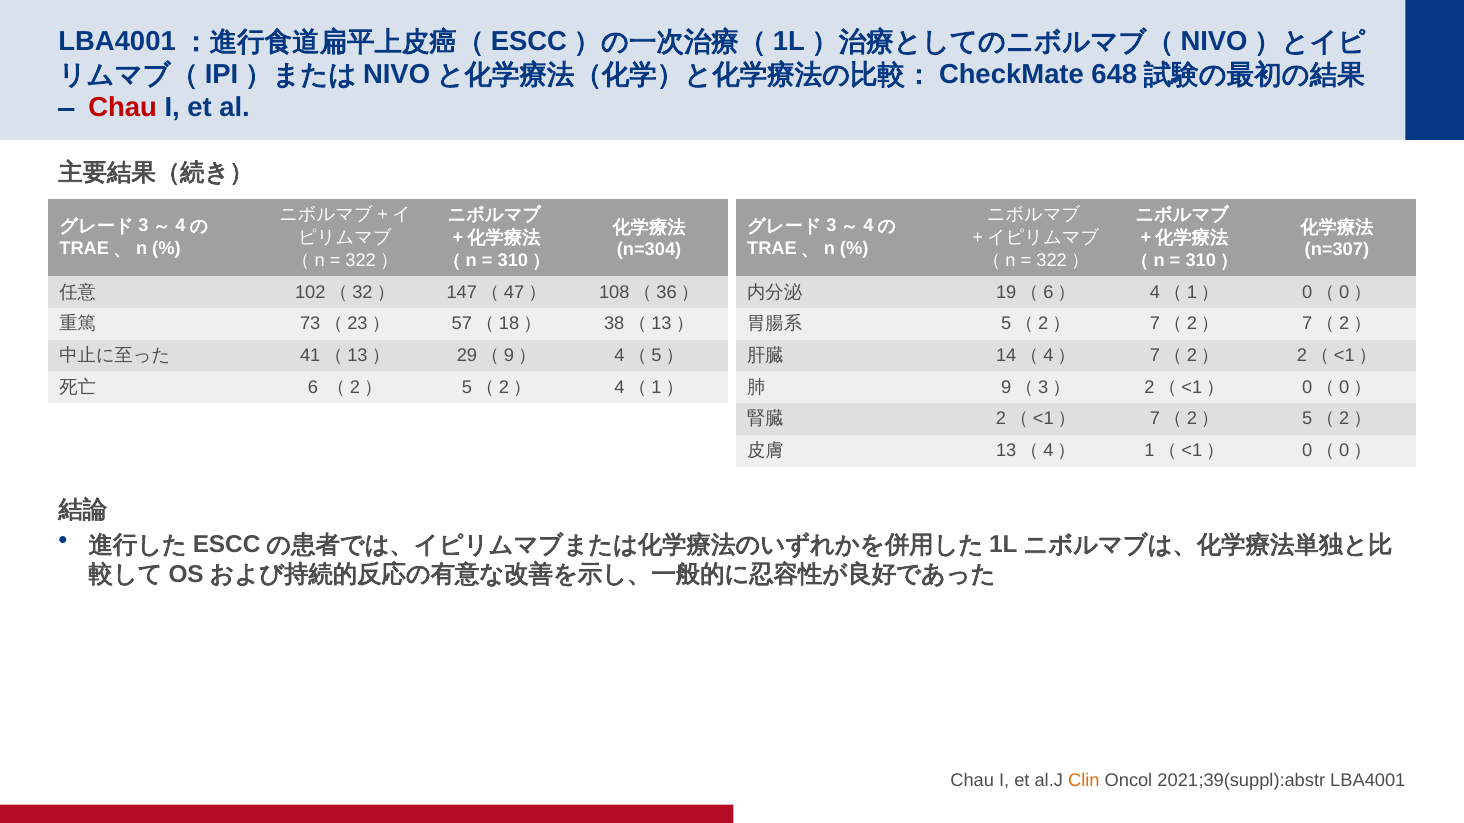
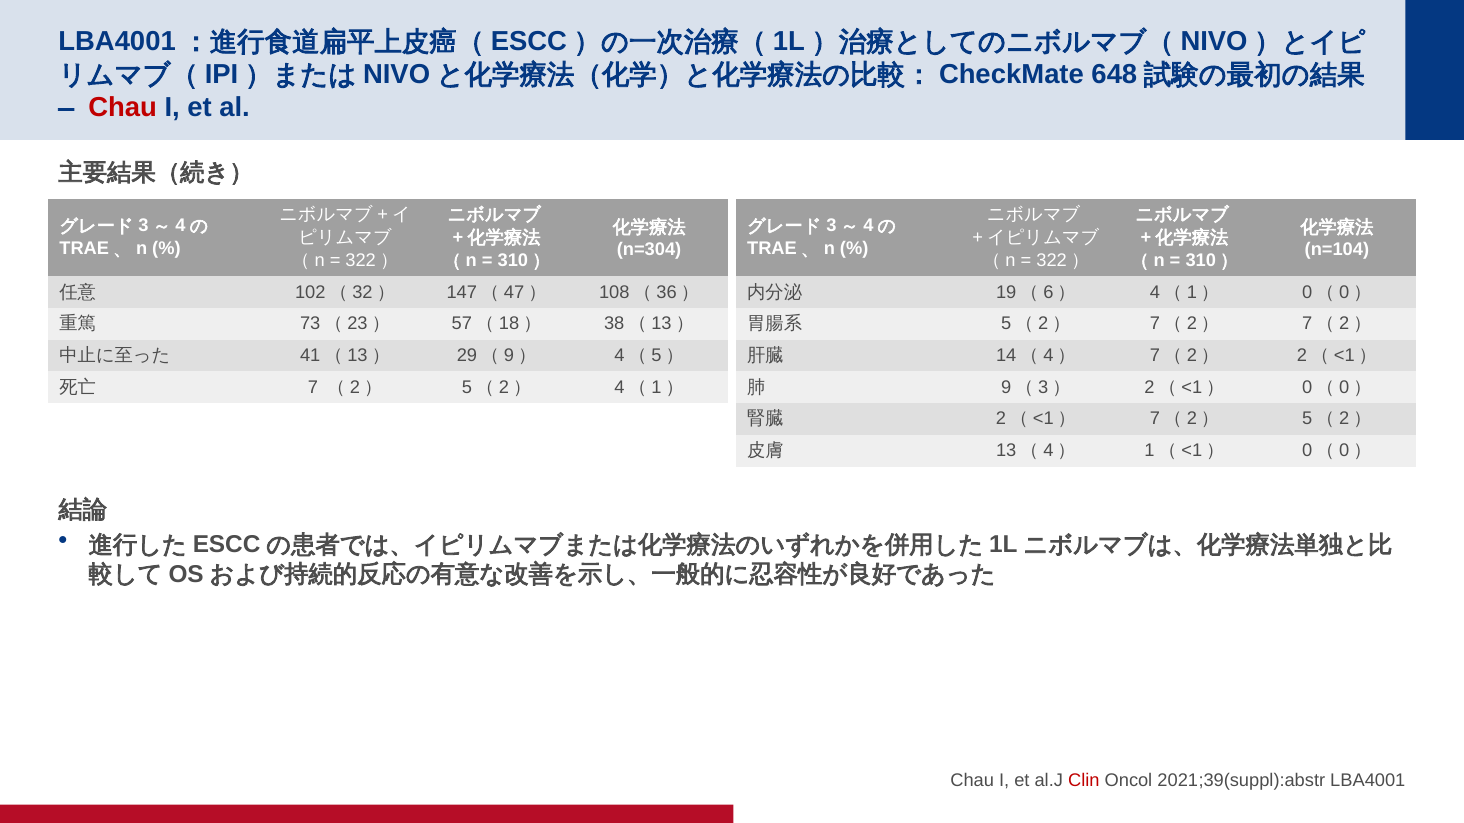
n=307: n=307 -> n=104
6: 6 -> 7
Clin colour: orange -> red
